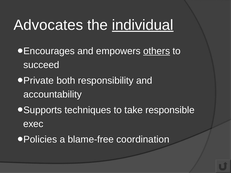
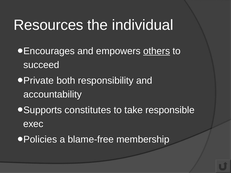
Advocates: Advocates -> Resources
individual underline: present -> none
techniques: techniques -> constitutes
coordination: coordination -> membership
